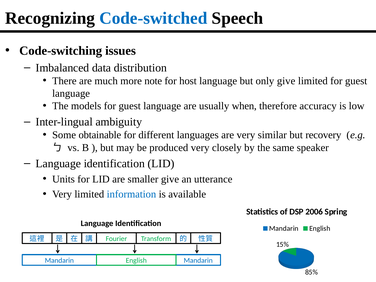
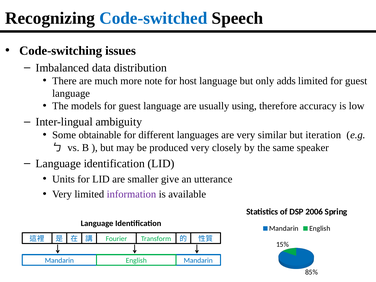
only give: give -> adds
when: when -> using
recovery: recovery -> iteration
information colour: blue -> purple
